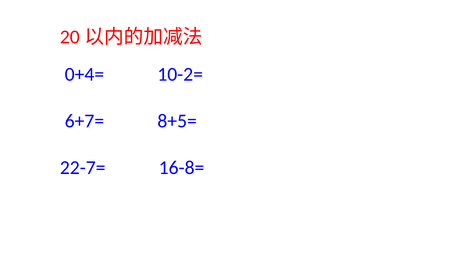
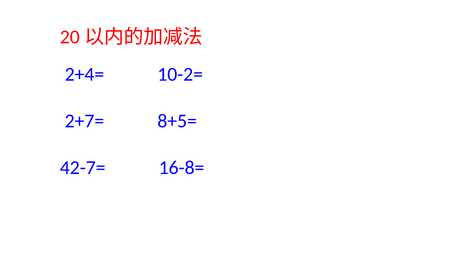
0+4=: 0+4= -> 2+4=
6+7=: 6+7= -> 2+7=
22-7=: 22-7= -> 42-7=
